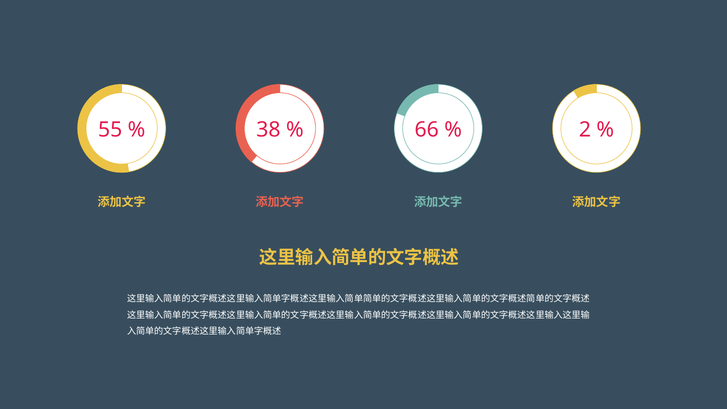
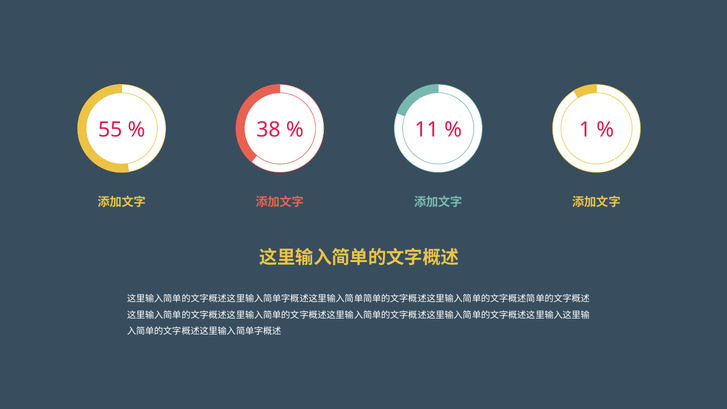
66: 66 -> 11
2: 2 -> 1
